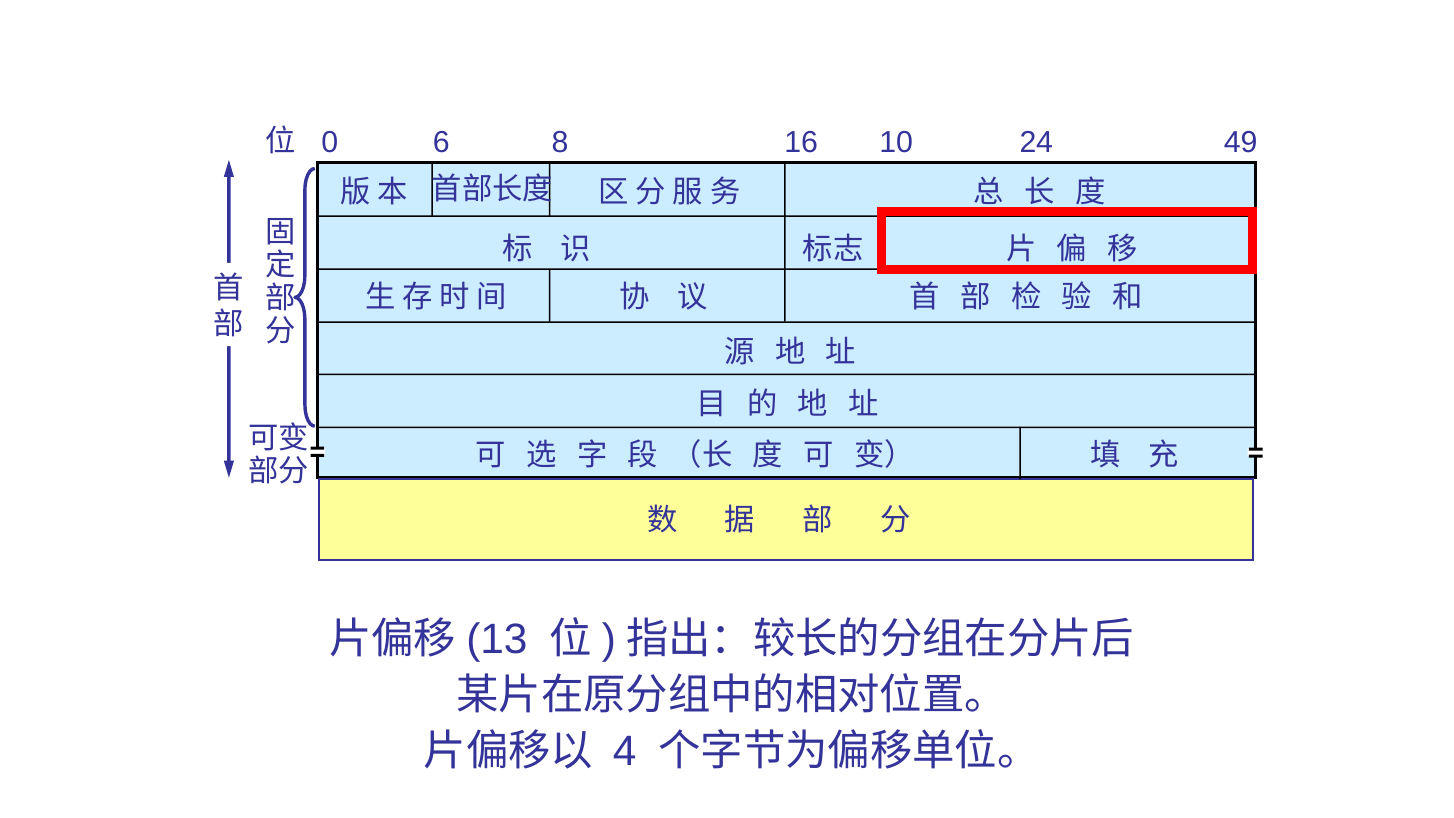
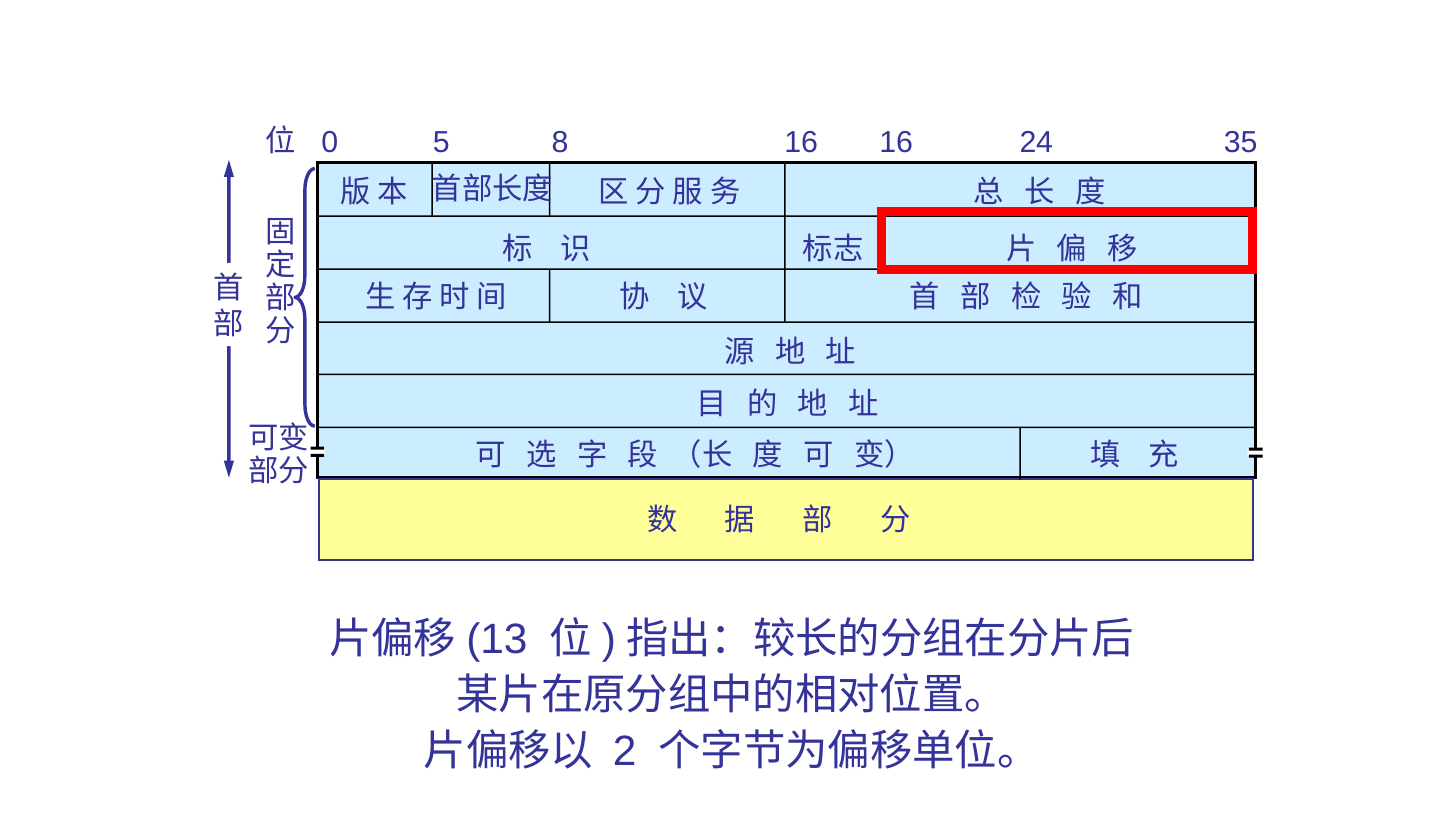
6: 6 -> 5
16 10: 10 -> 16
49: 49 -> 35
4: 4 -> 2
